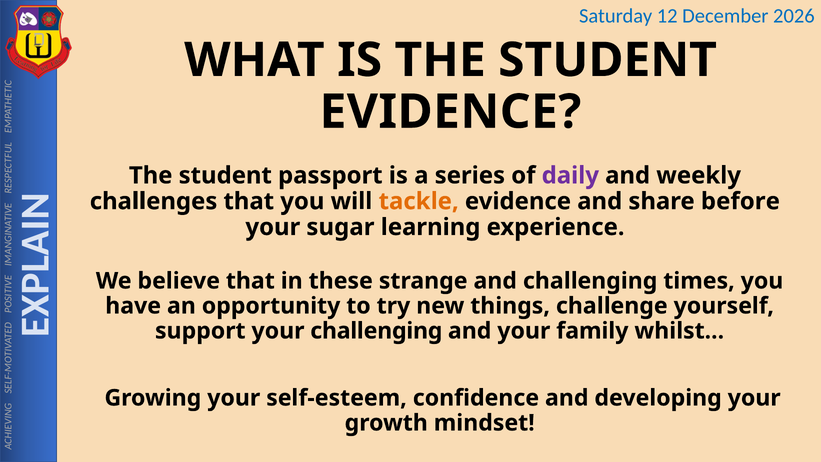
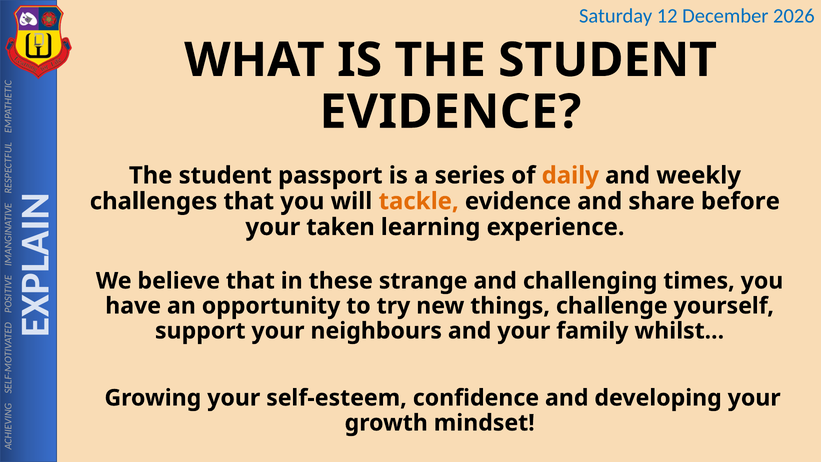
daily colour: purple -> orange
sugar: sugar -> taken
your challenging: challenging -> neighbours
